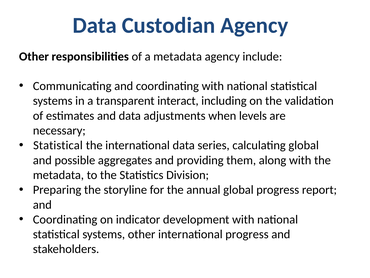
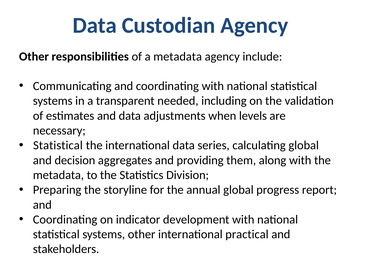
interact: interact -> needed
possible: possible -> decision
international progress: progress -> practical
